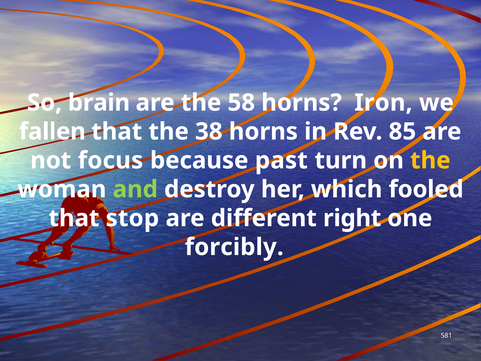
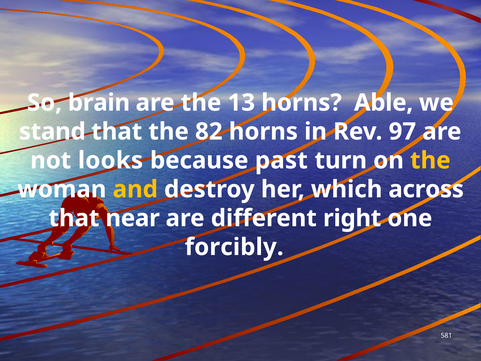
58: 58 -> 13
Iron: Iron -> Able
fallen: fallen -> stand
38: 38 -> 82
85: 85 -> 97
focus: focus -> looks
and colour: light green -> yellow
fooled: fooled -> across
stop: stop -> near
